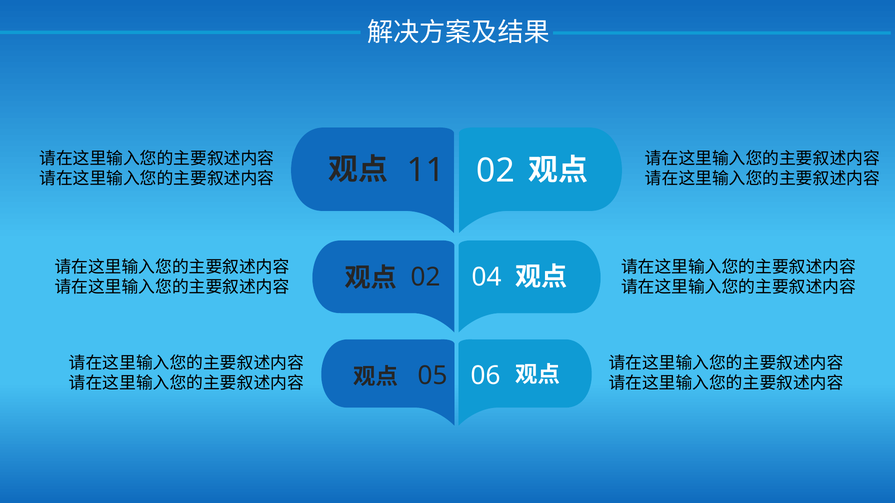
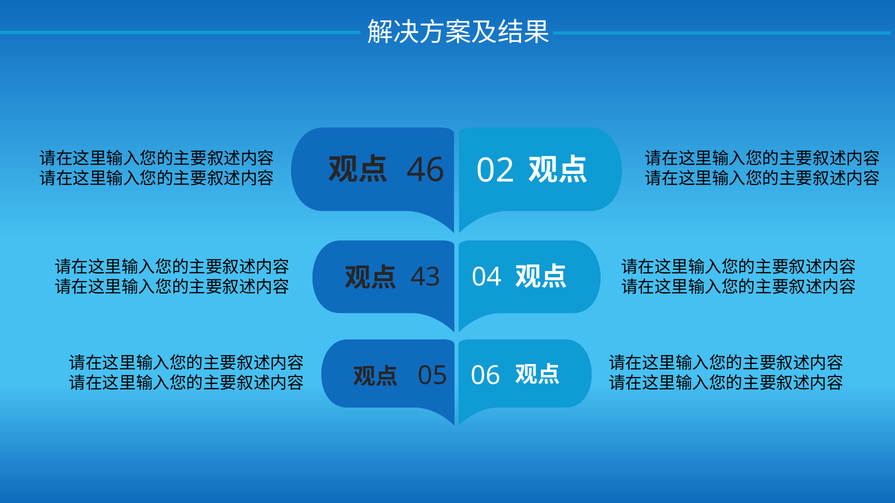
11: 11 -> 46
02 at (426, 278): 02 -> 43
